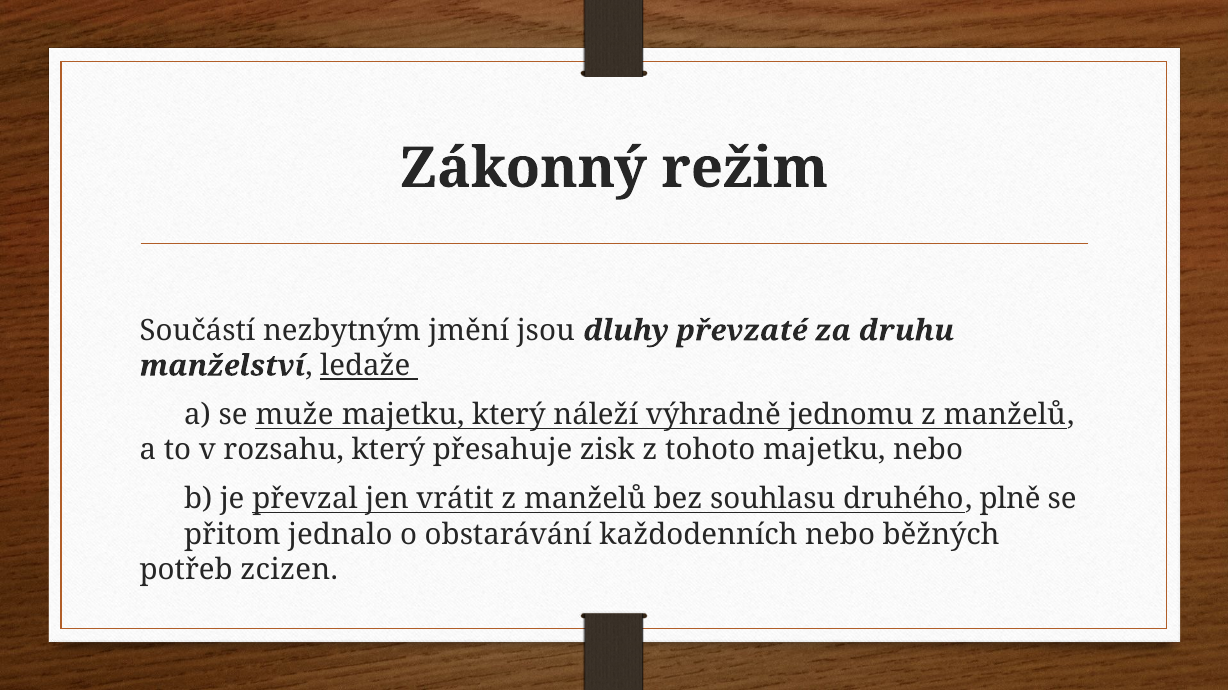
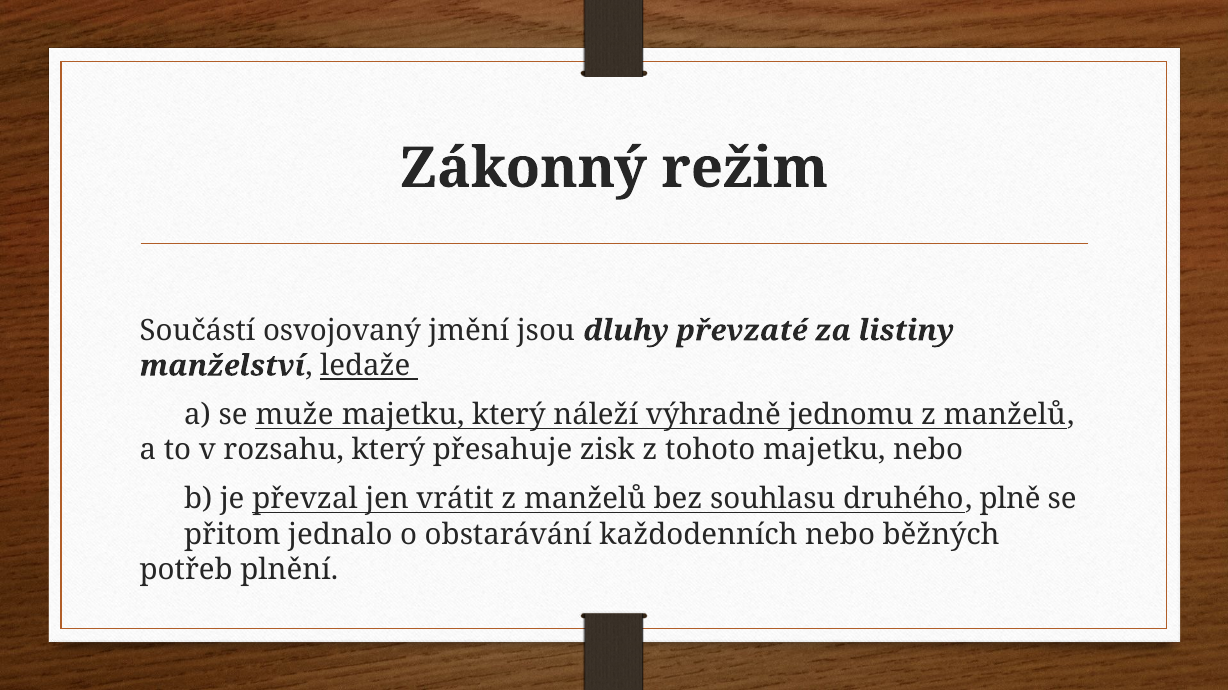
nezbytným: nezbytným -> osvojovaný
druhu: druhu -> listiny
zcizen: zcizen -> plnění
